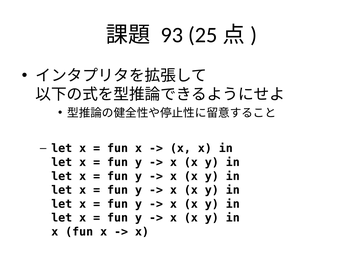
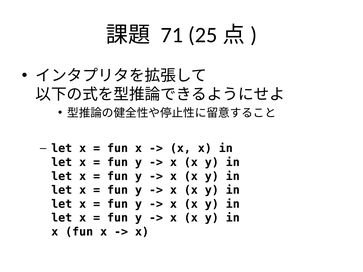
93: 93 -> 71
